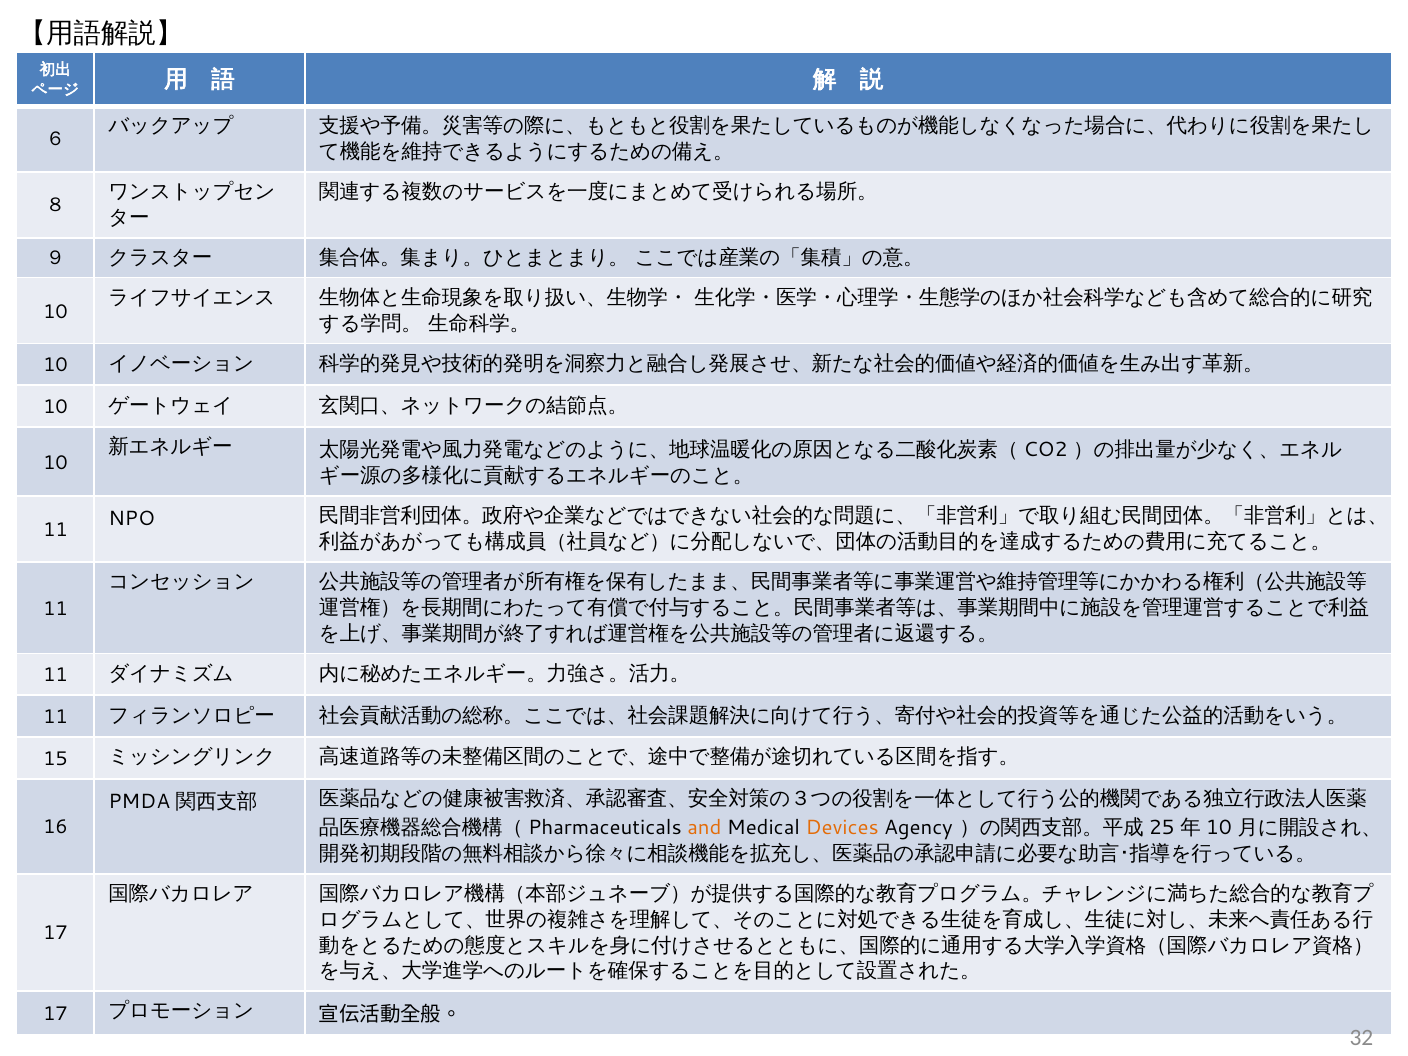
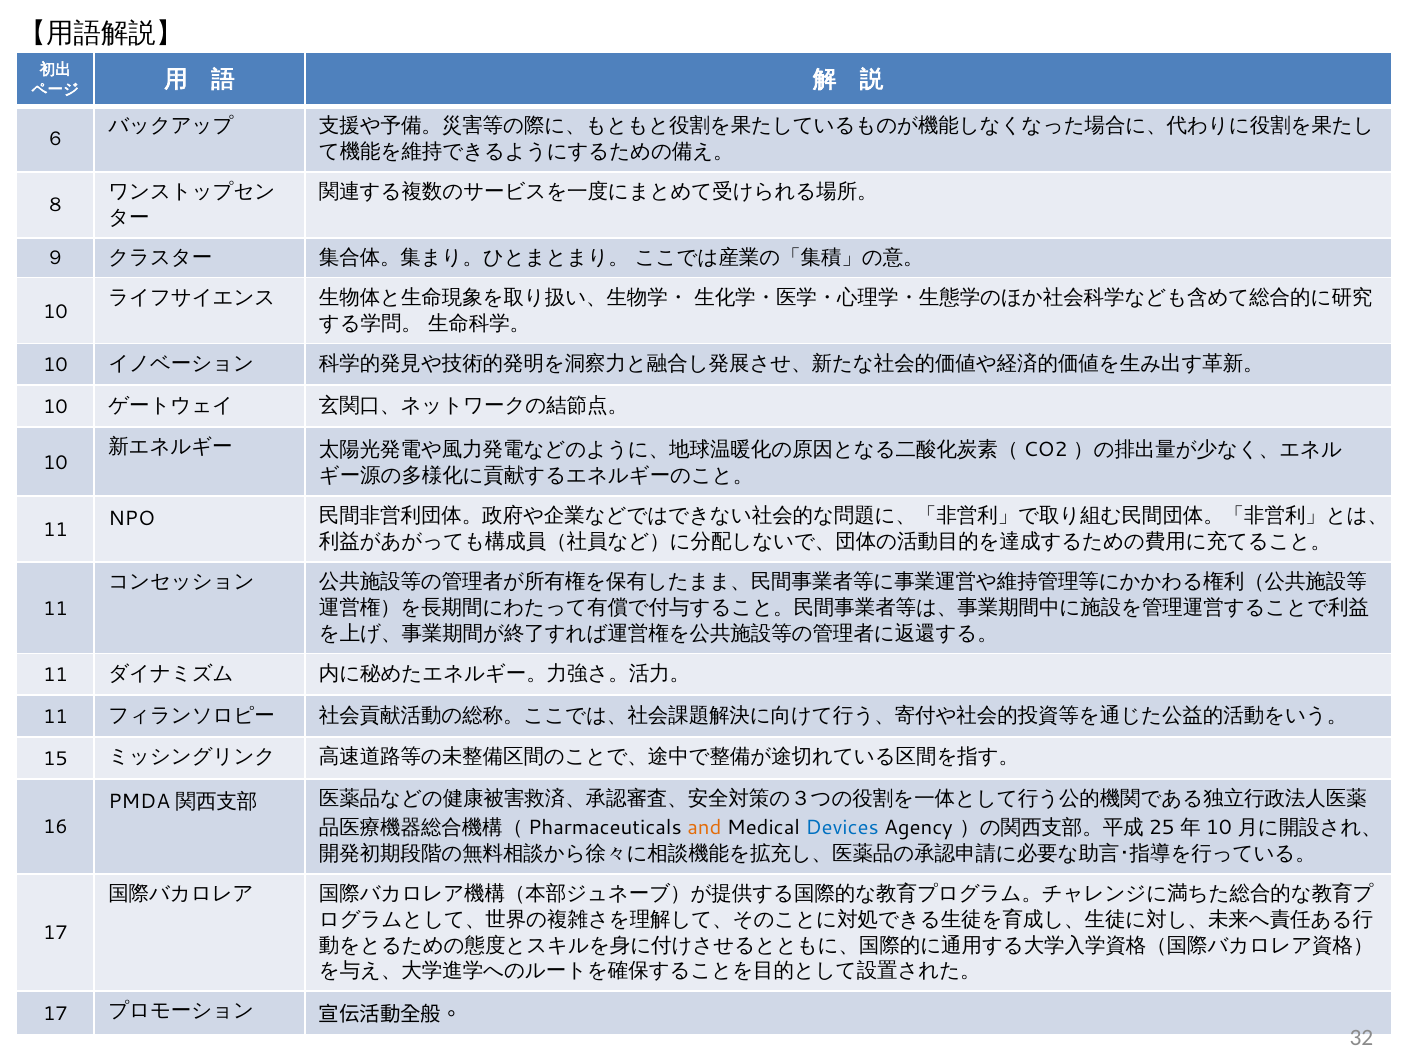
Devices colour: orange -> blue
